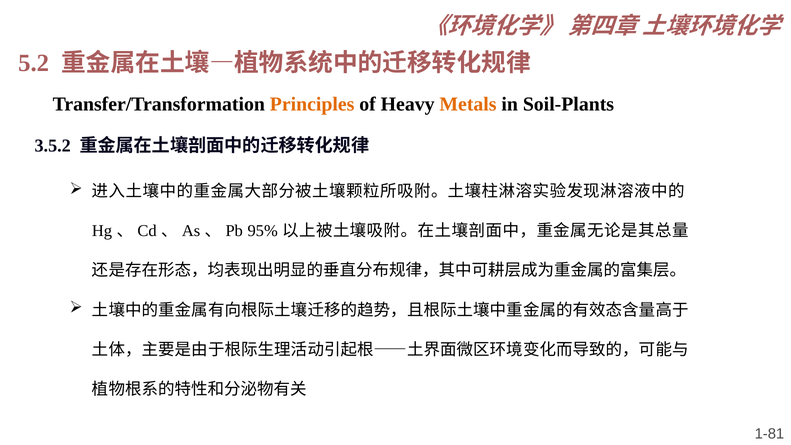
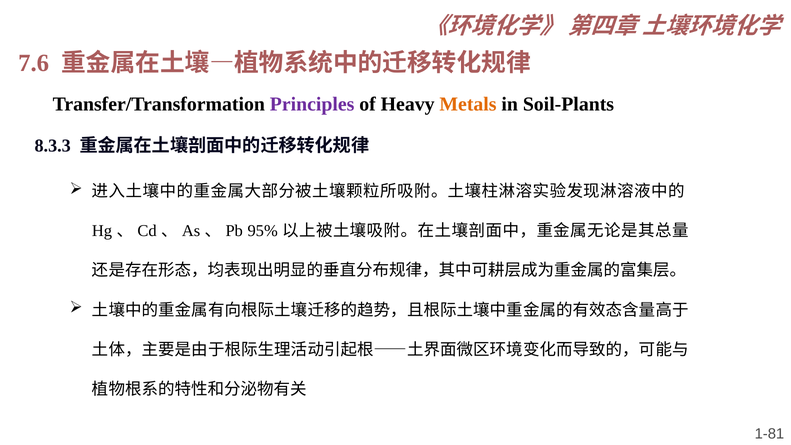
5.2: 5.2 -> 7.6
Principles colour: orange -> purple
3.5.2: 3.5.2 -> 8.3.3
